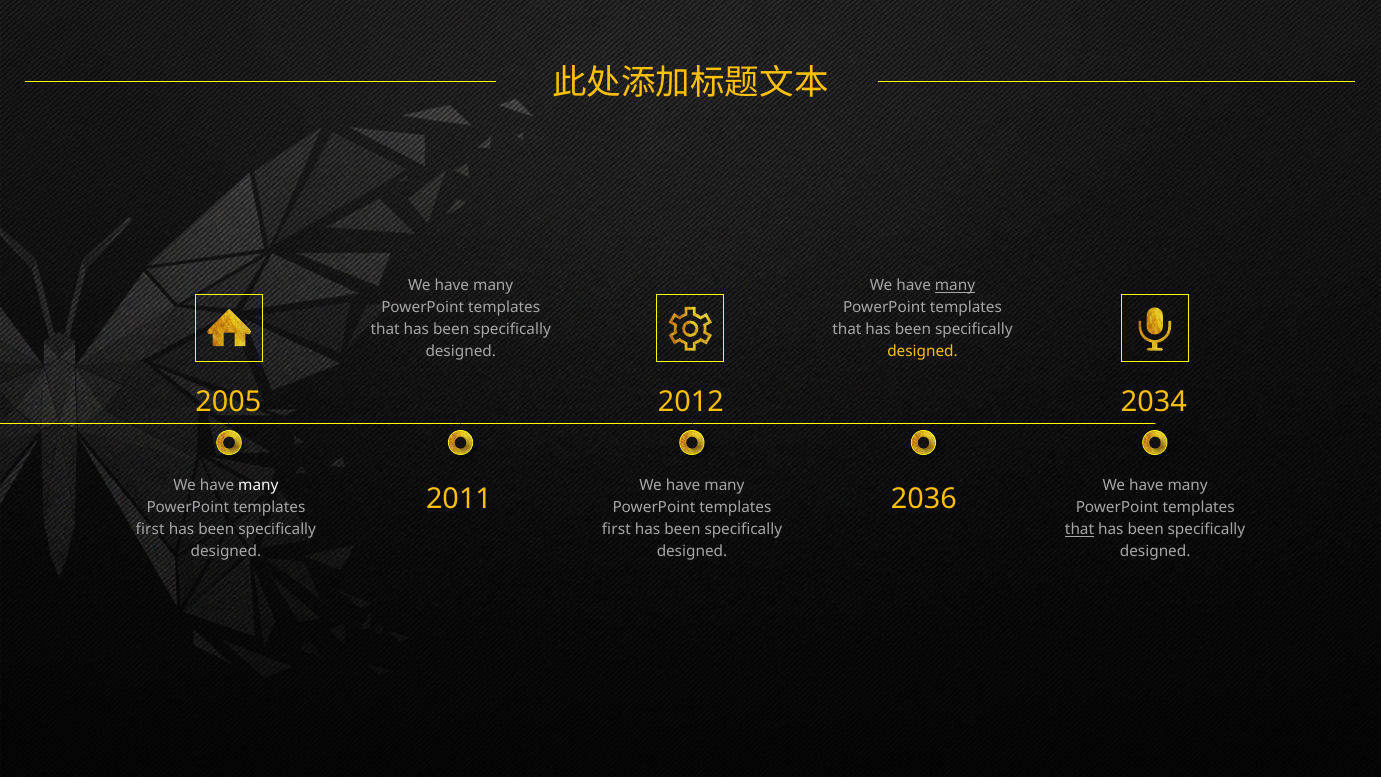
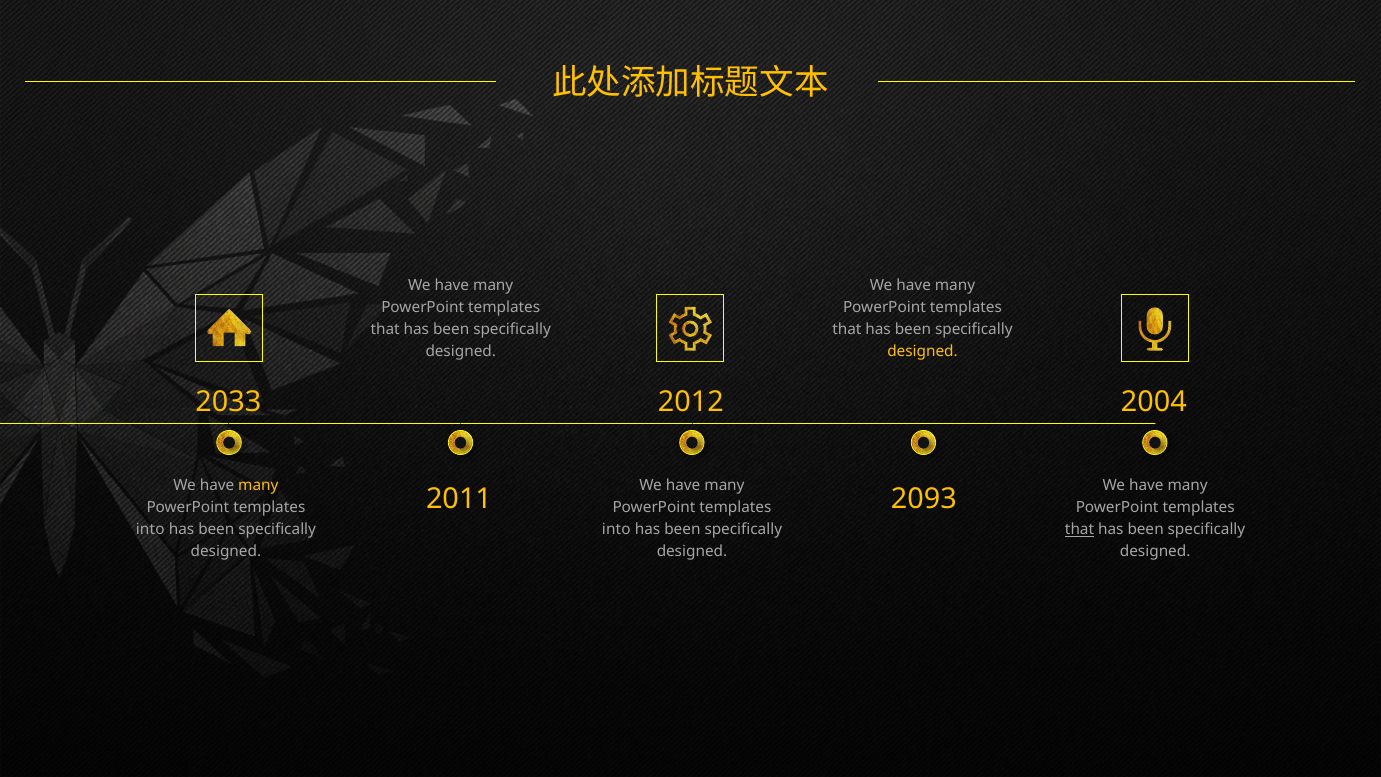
many at (955, 285) underline: present -> none
2005: 2005 -> 2033
2034: 2034 -> 2004
many at (258, 485) colour: white -> yellow
2036: 2036 -> 2093
first at (150, 529): first -> into
first at (616, 529): first -> into
